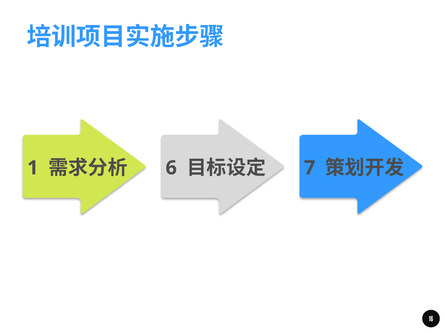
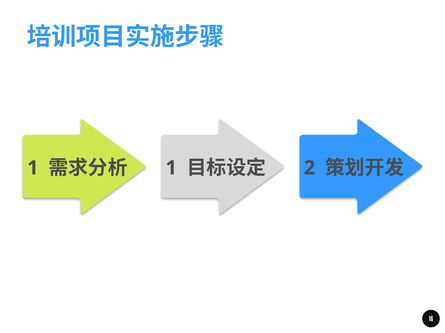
6 at (171, 168): 6 -> 1
7: 7 -> 2
